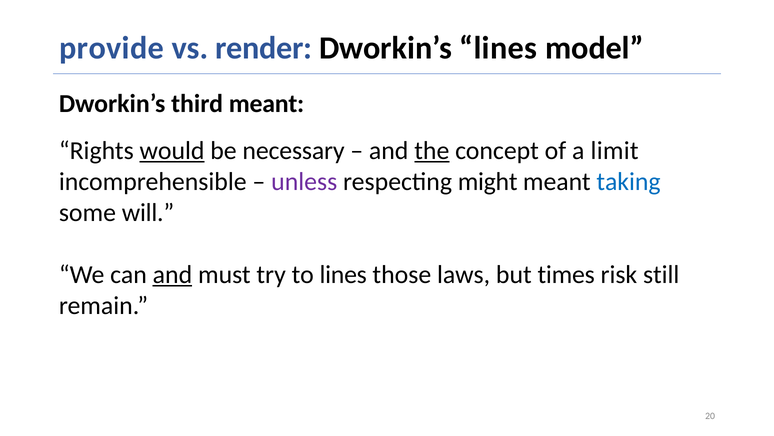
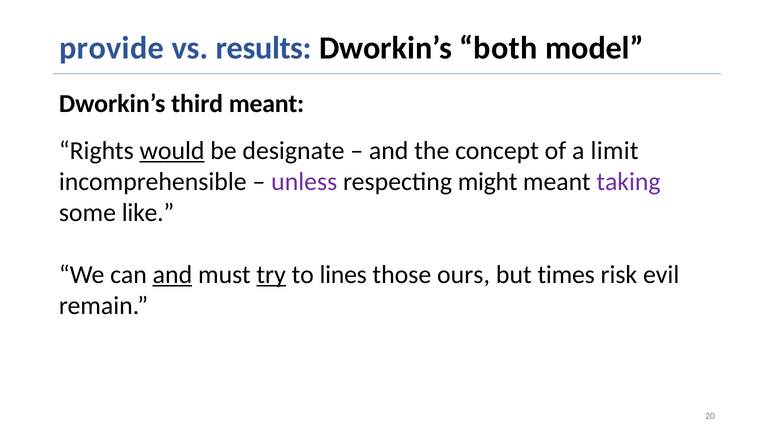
render: render -> results
Dworkin’s lines: lines -> both
necessary: necessary -> designate
the underline: present -> none
taking colour: blue -> purple
will: will -> like
try underline: none -> present
laws: laws -> ours
still: still -> evil
